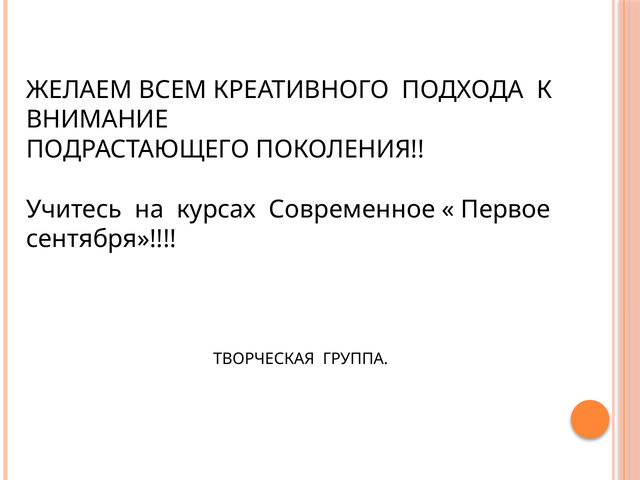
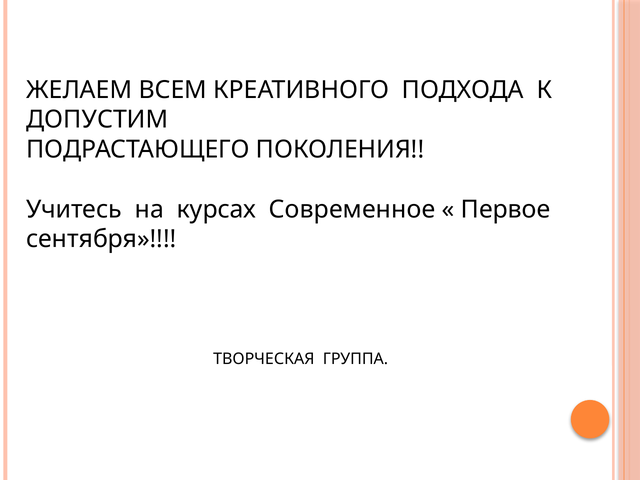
ВНИМАНИЕ: ВНИМАНИЕ -> ДОПУСТИМ
